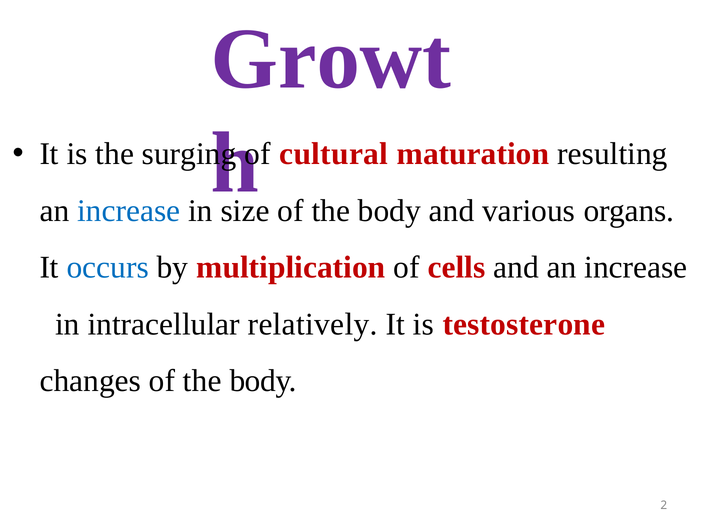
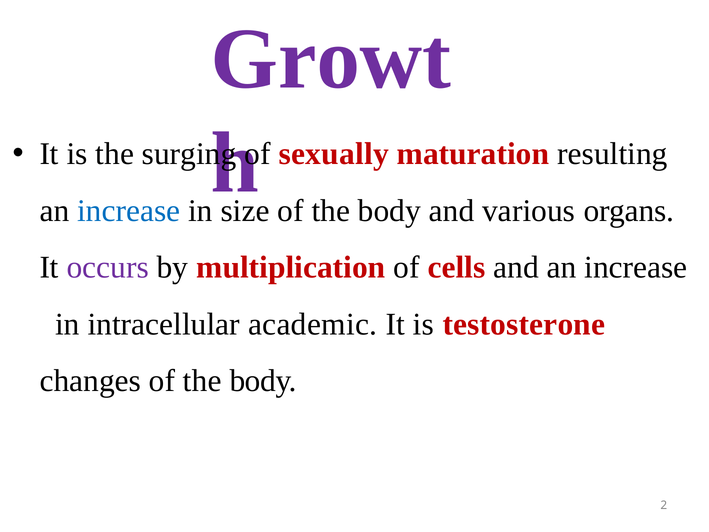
cultural: cultural -> sexually
occurs colour: blue -> purple
relatively: relatively -> academic
